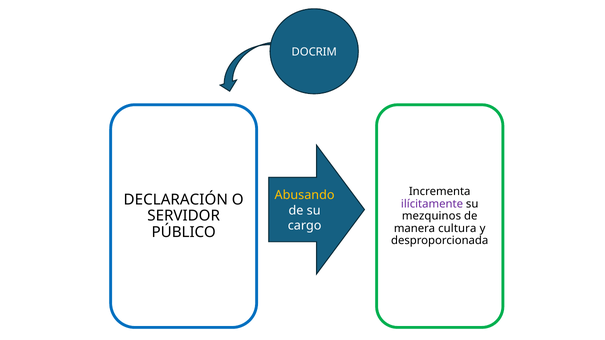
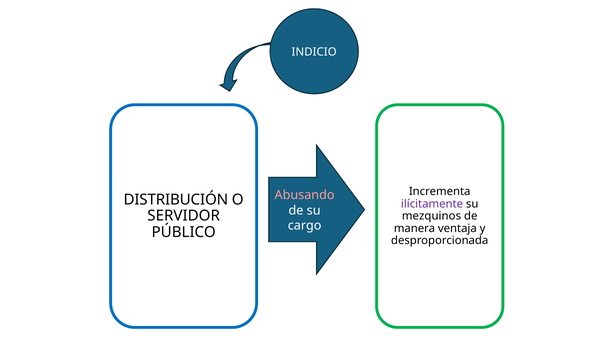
DOCRIM: DOCRIM -> INDICIO
Abusando colour: yellow -> pink
DECLARACIÓN: DECLARACIÓN -> DISTRIBUCIÓN
cultura: cultura -> ventaja
